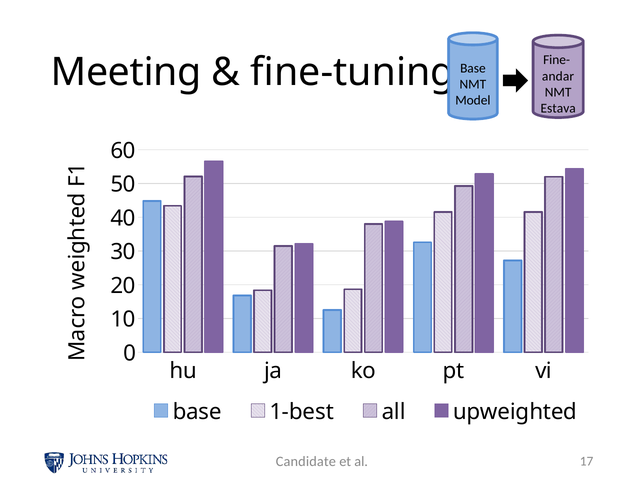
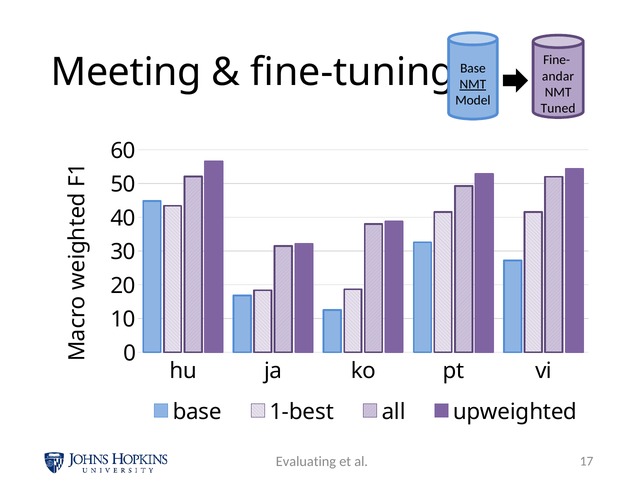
NMT at (473, 84) underline: none -> present
Estava: Estava -> Tuned
Candidate: Candidate -> Evaluating
